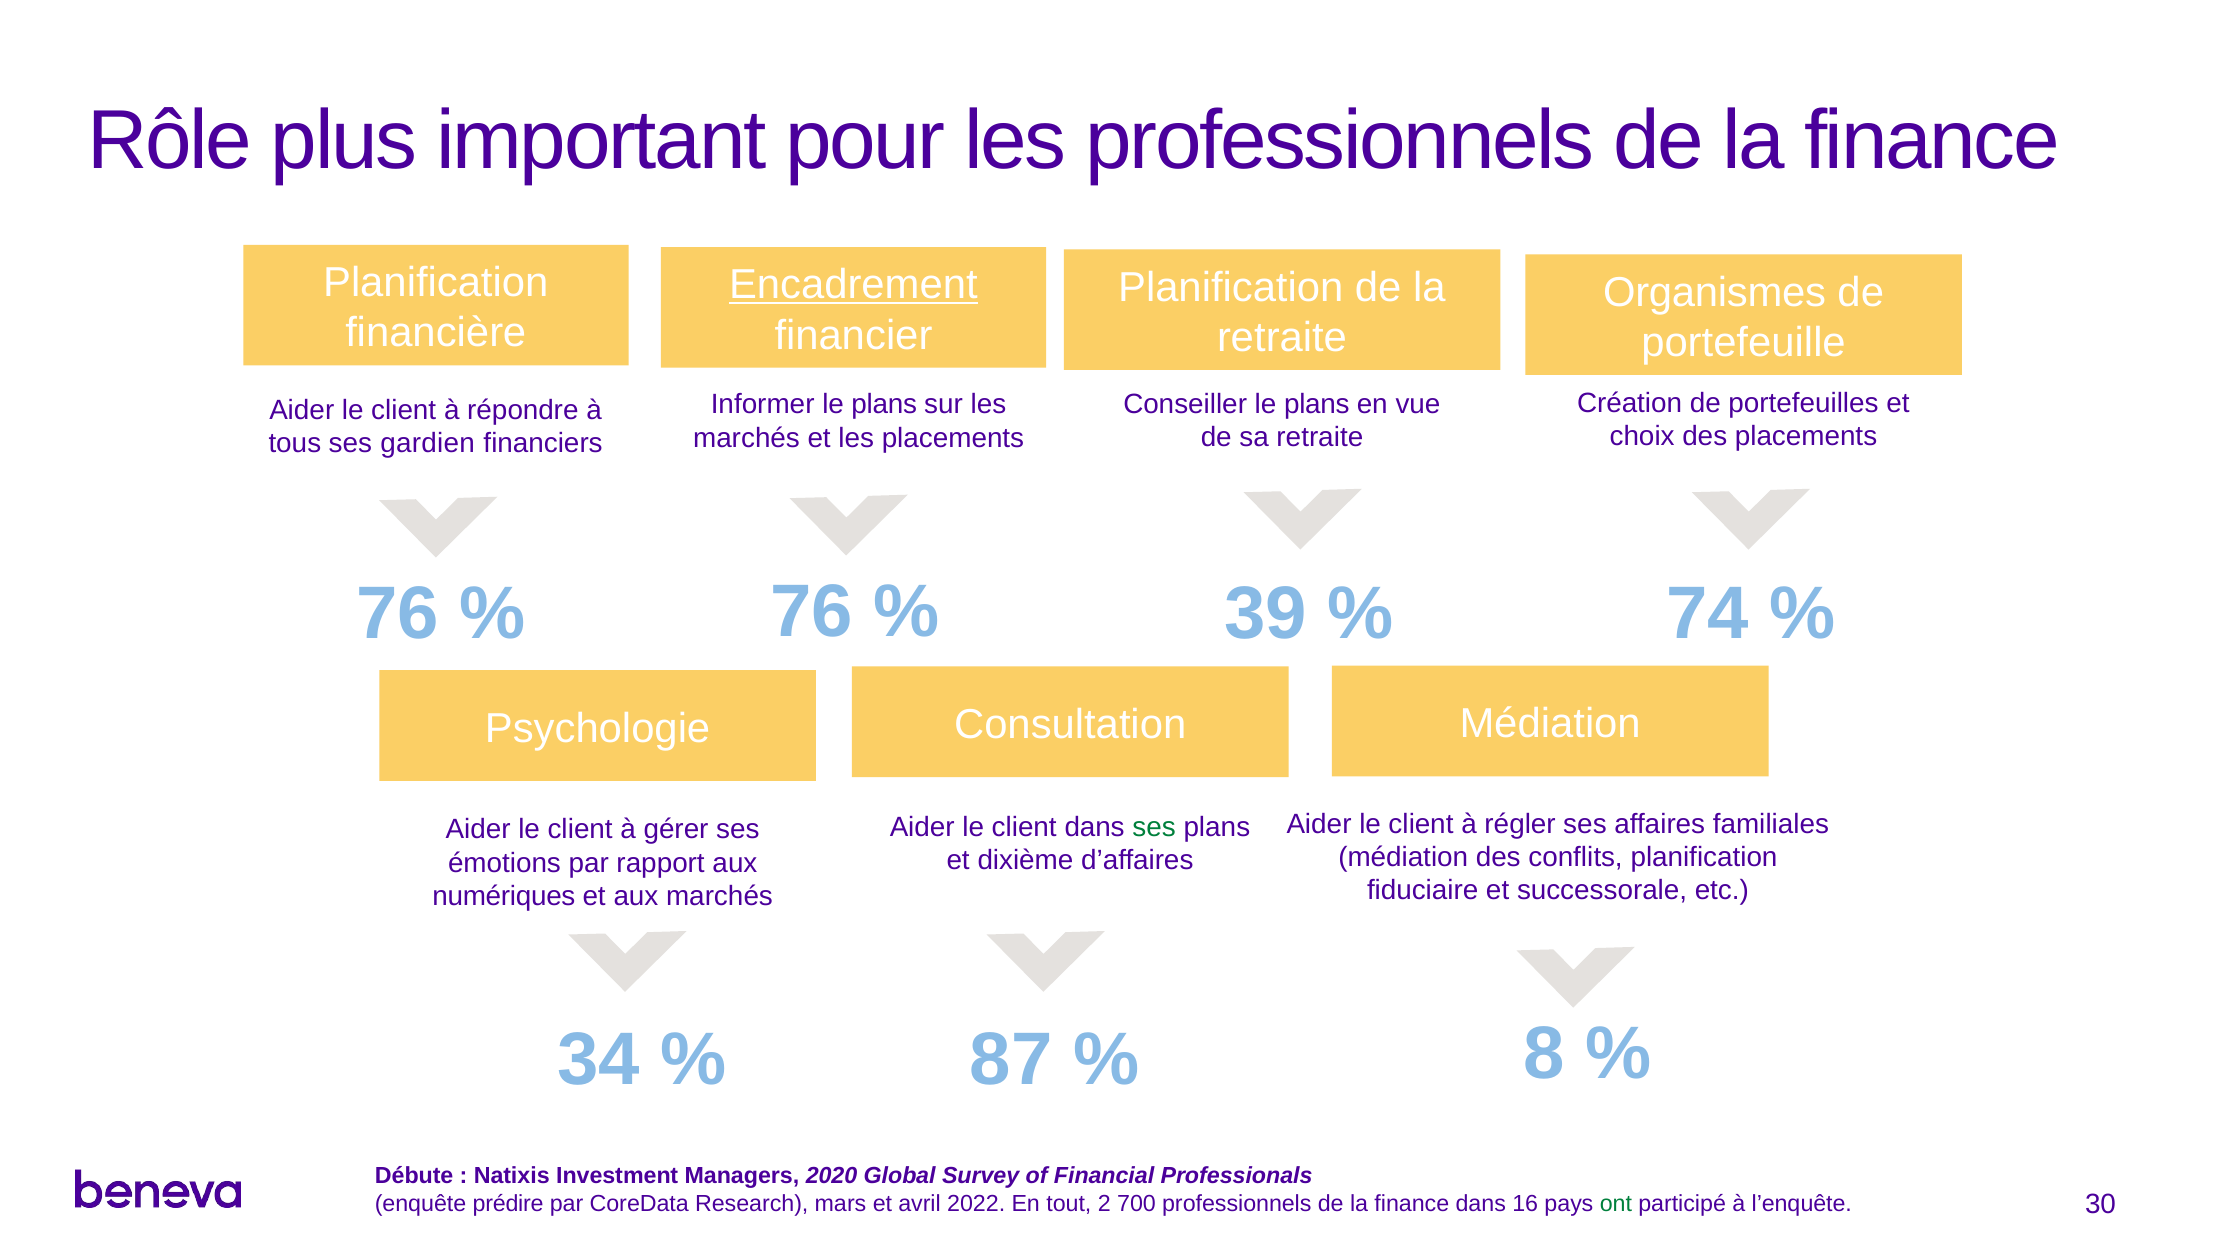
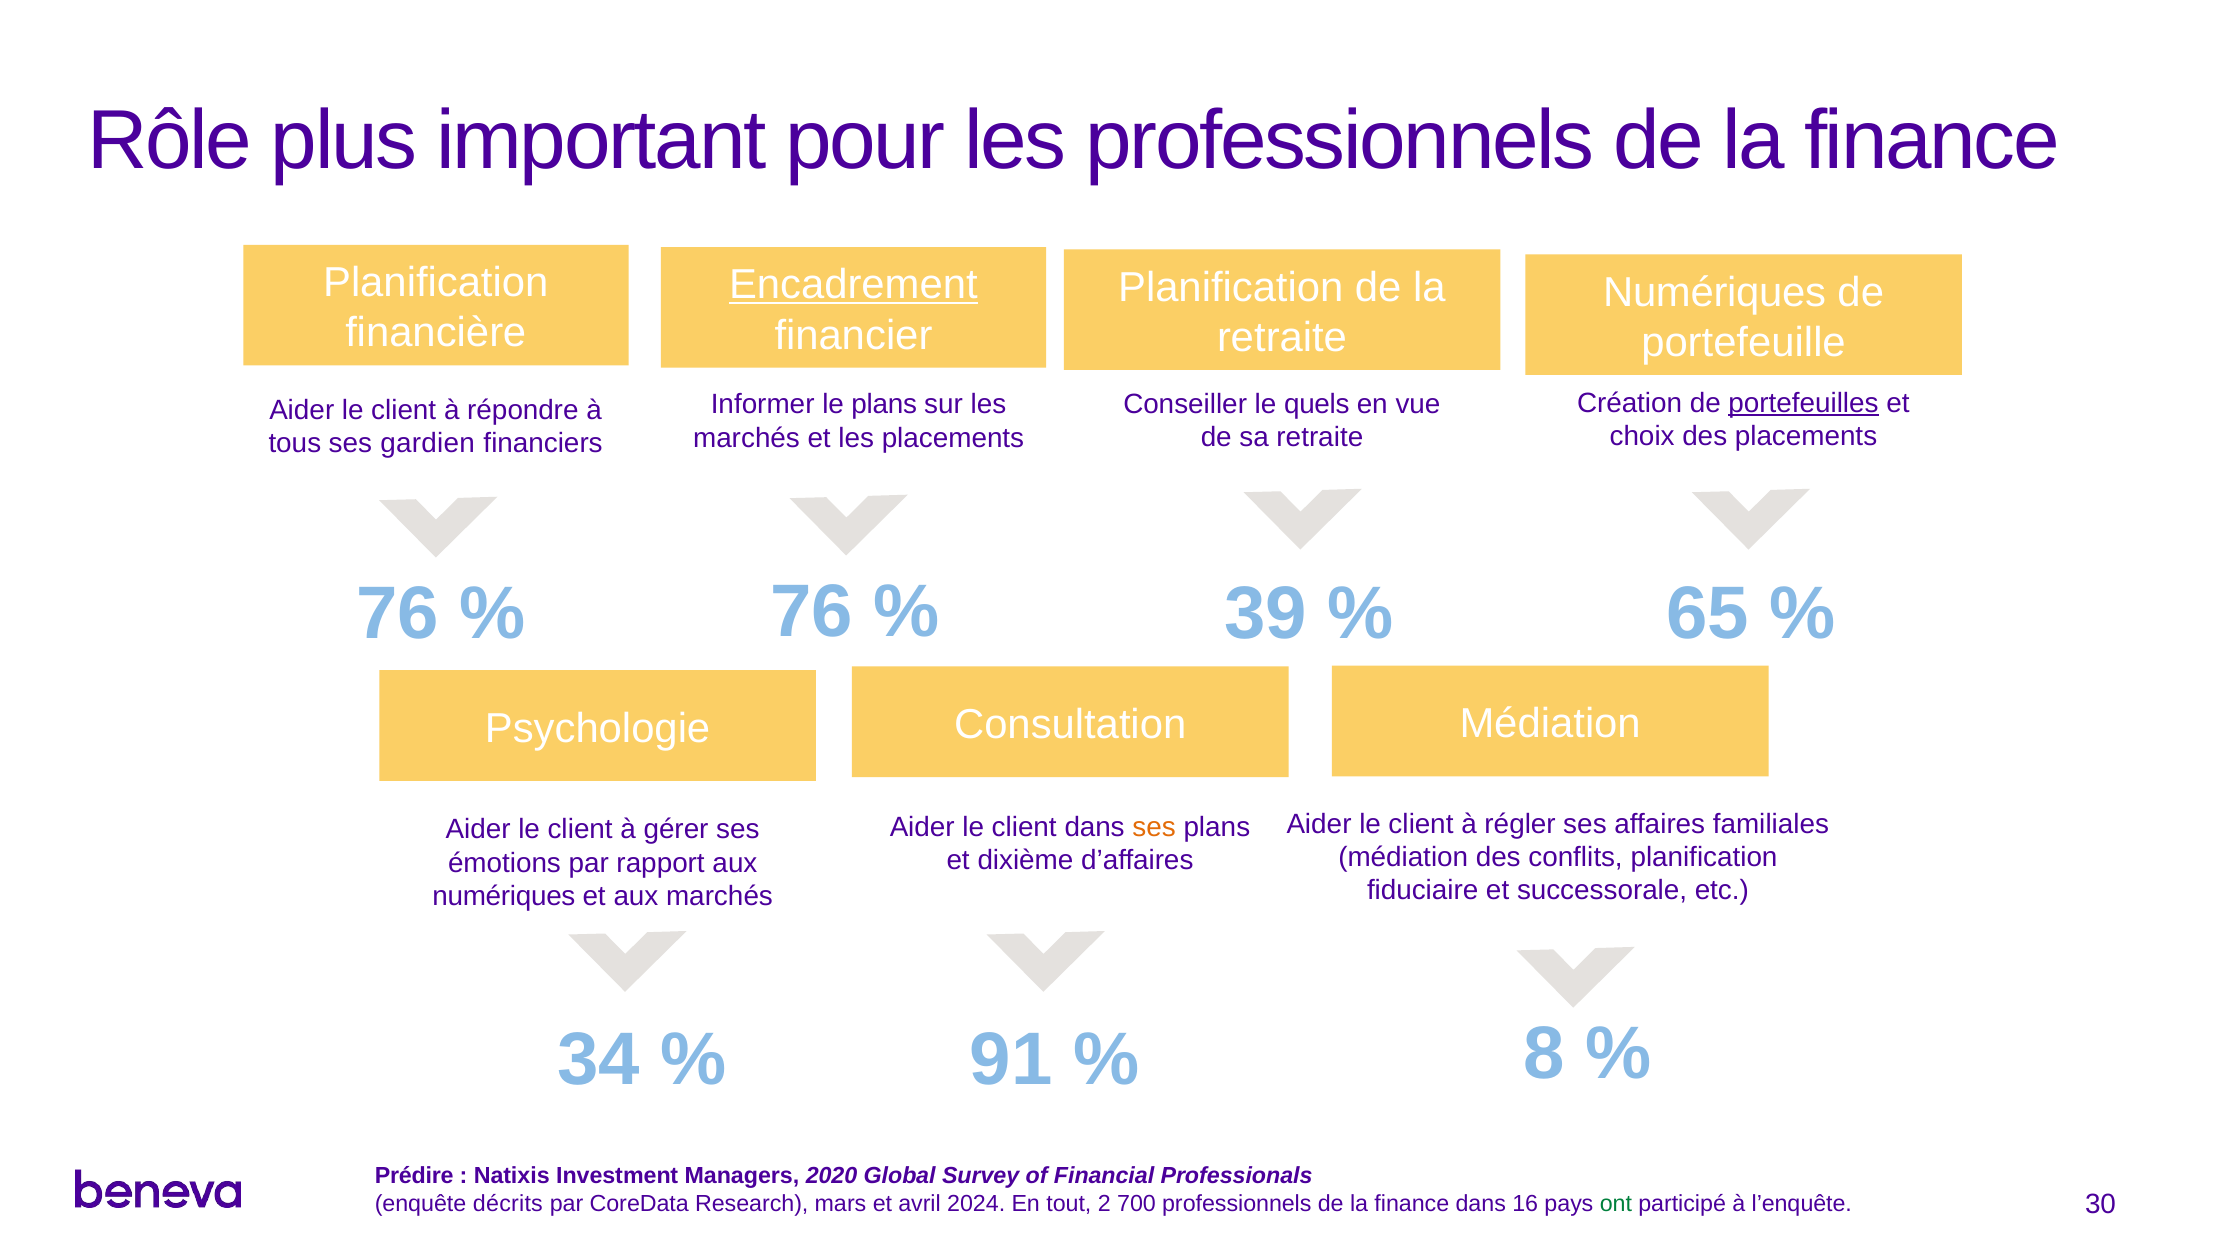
Organismes at (1715, 293): Organismes -> Numériques
portefeuilles underline: none -> present
Conseiller le plans: plans -> quels
74: 74 -> 65
ses at (1154, 827) colour: green -> orange
87: 87 -> 91
Débute: Débute -> Prédire
prédire: prédire -> décrits
2022: 2022 -> 2024
